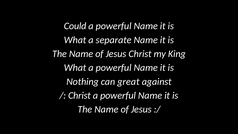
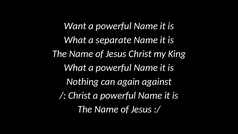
Could: Could -> Want
great: great -> again
